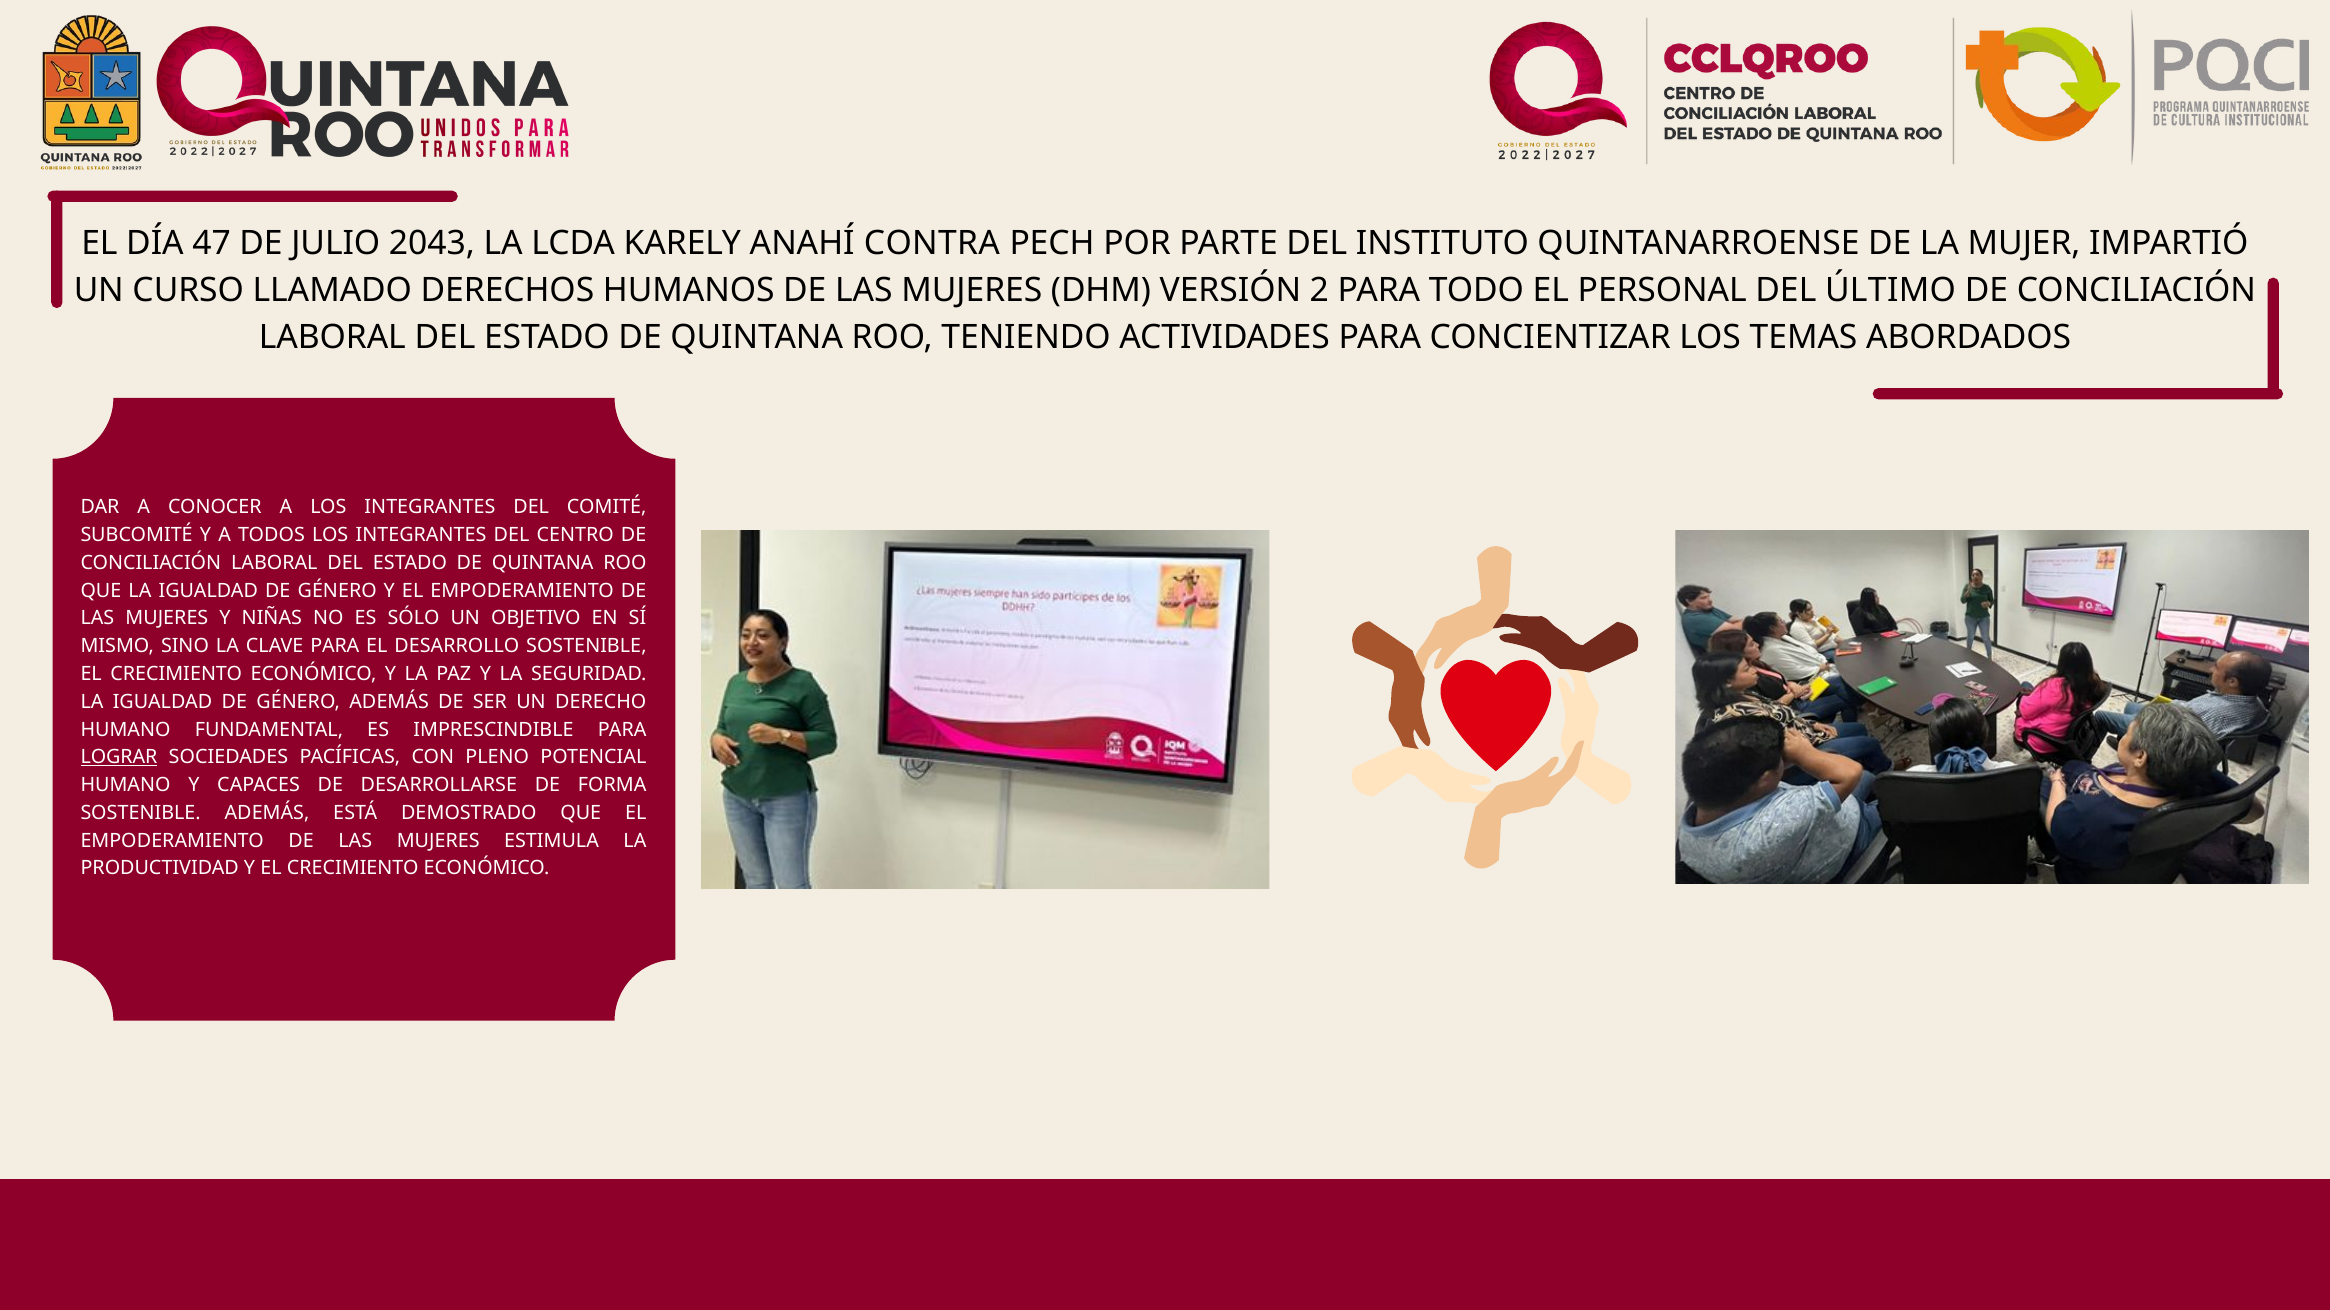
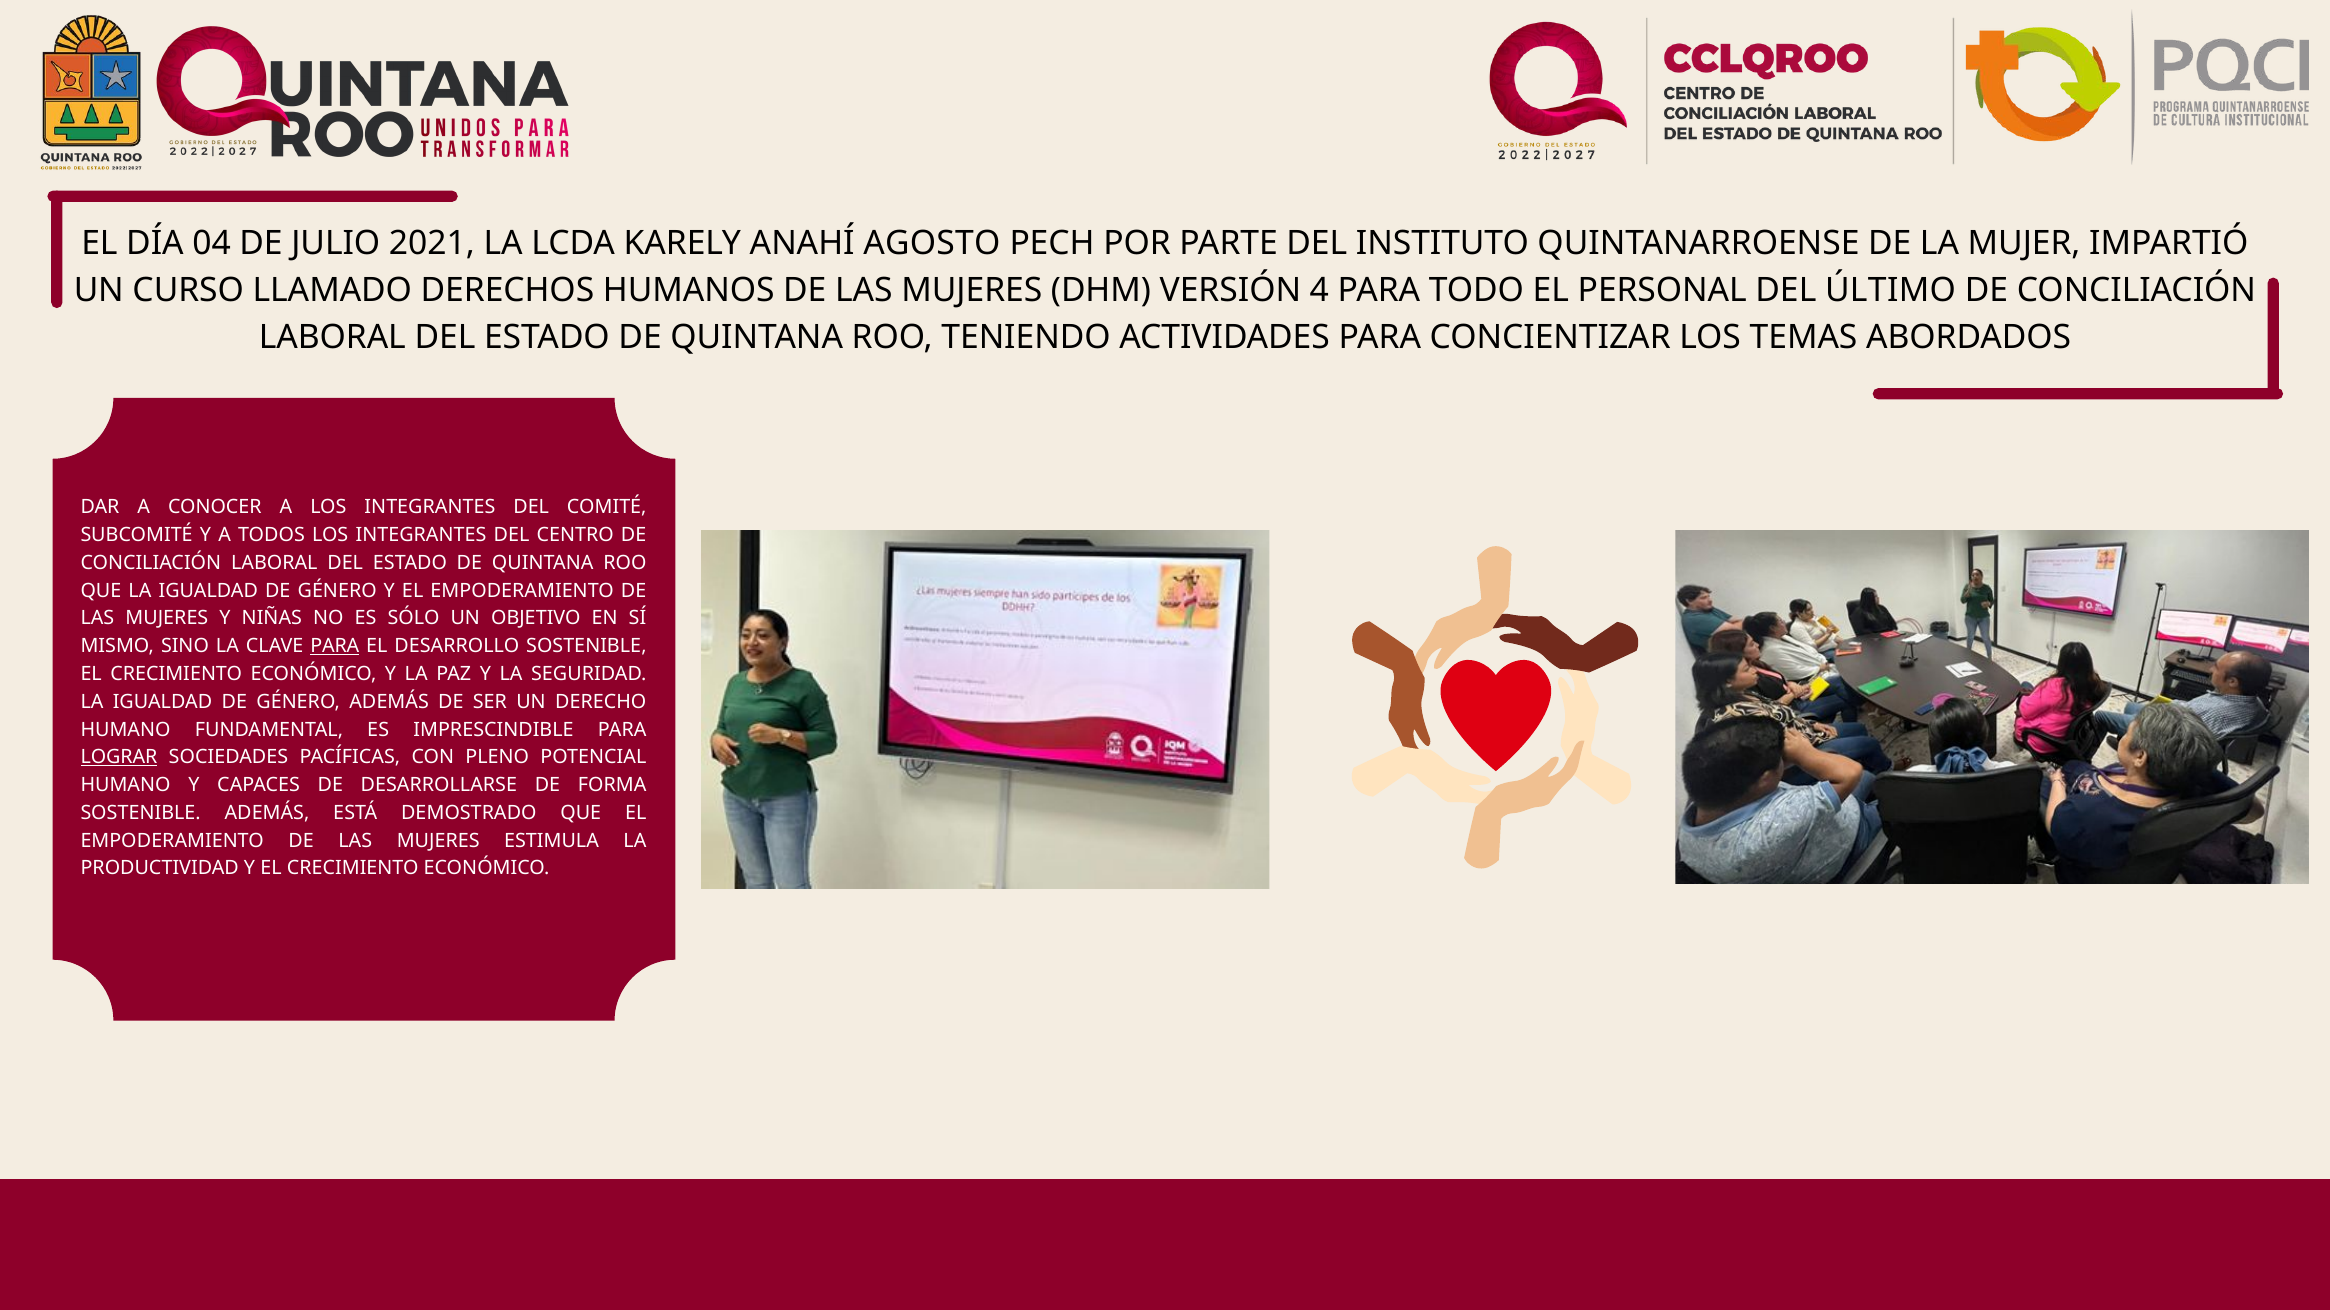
47: 47 -> 04
2043: 2043 -> 2021
CONTRA: CONTRA -> AGOSTO
2: 2 -> 4
PARA at (335, 646) underline: none -> present
